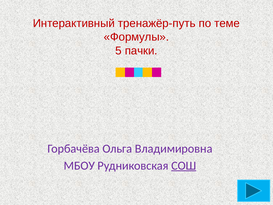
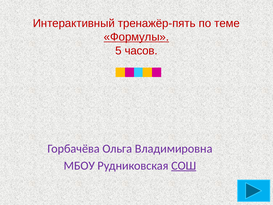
тренажёр-путь: тренажёр-путь -> тренажёр-пять
Формулы underline: none -> present
пачки: пачки -> часов
